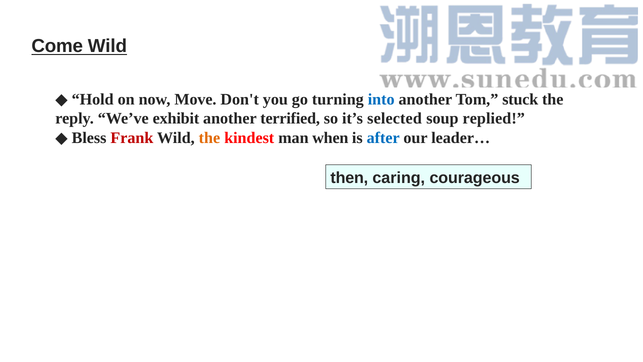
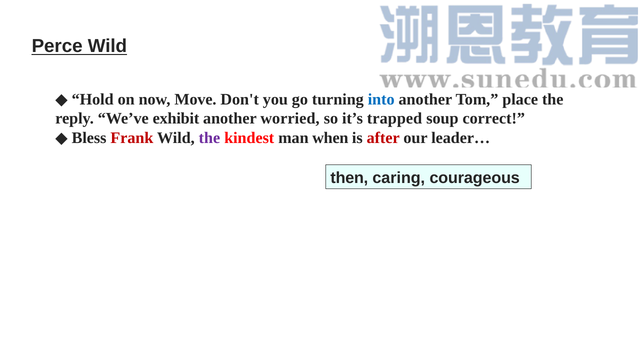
Come: Come -> Perce
stuck: stuck -> place
terrified: terrified -> worried
selected: selected -> trapped
replied: replied -> correct
the at (209, 138) colour: orange -> purple
after colour: blue -> red
